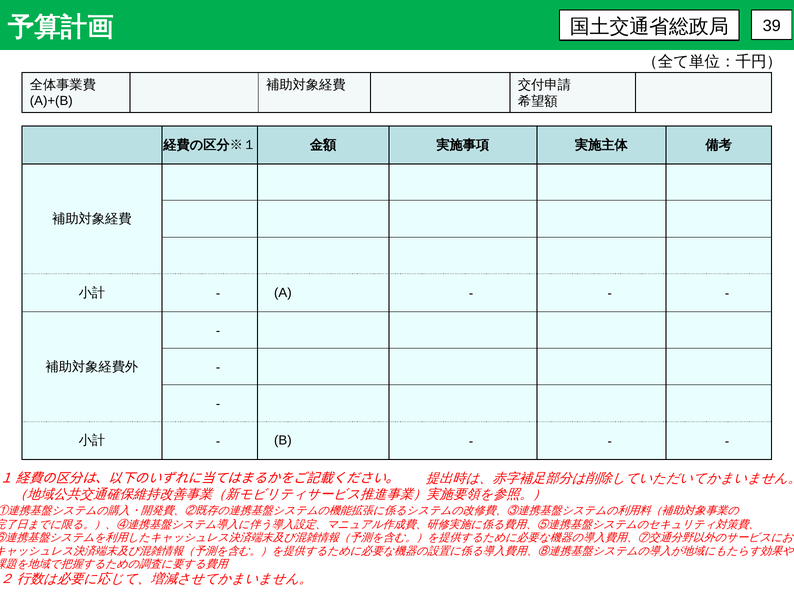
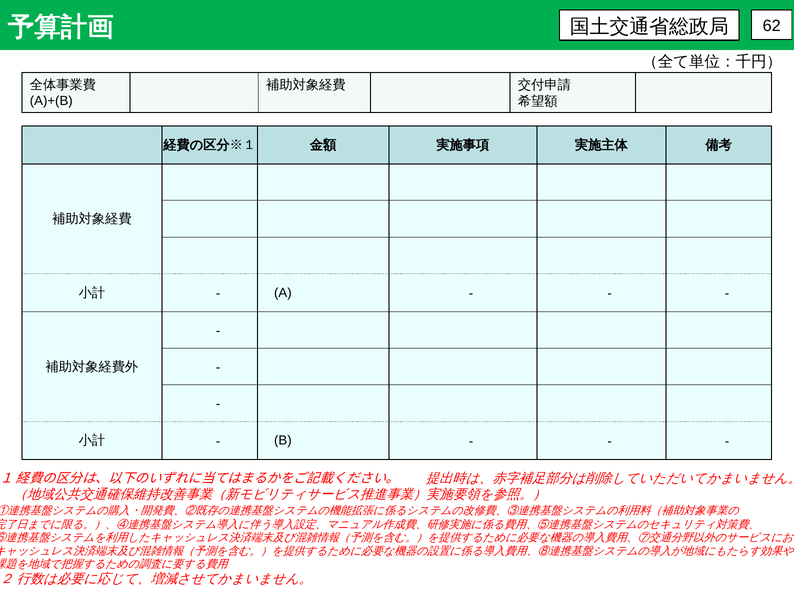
39: 39 -> 62
